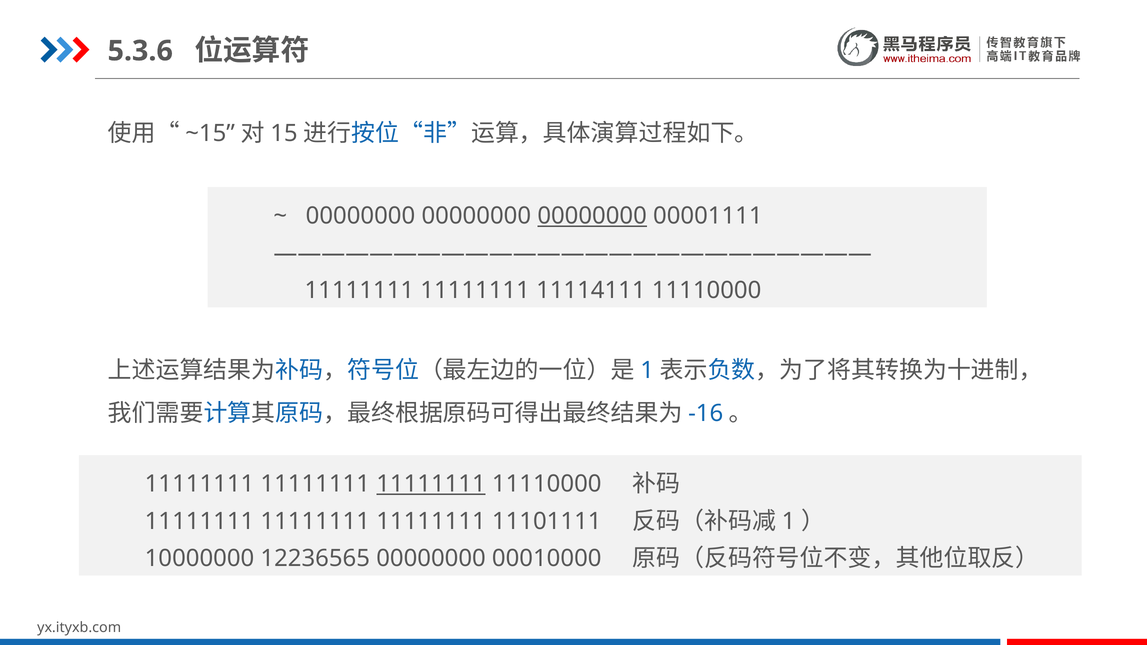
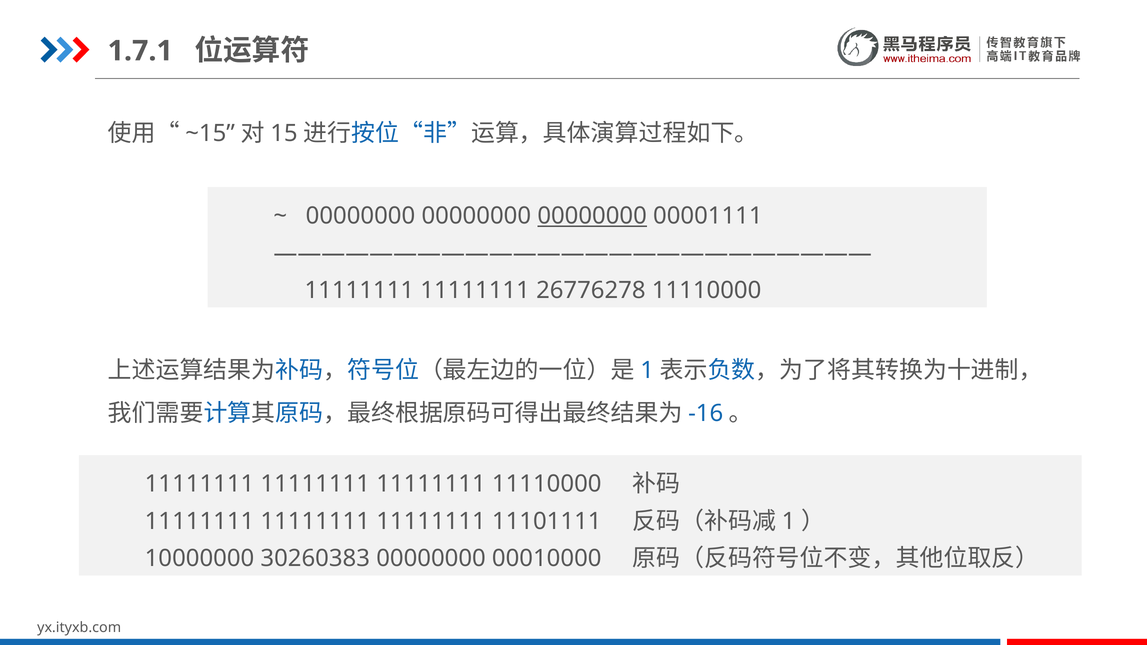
5.3.6: 5.3.6 -> 1.7.1
11114111: 11114111 -> 26776278
11111111 at (431, 484) underline: present -> none
12236565: 12236565 -> 30260383
